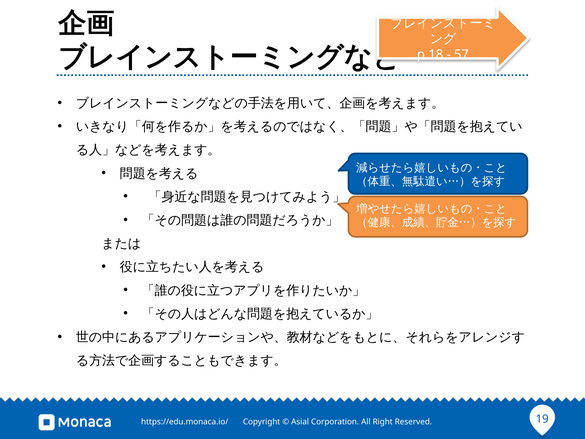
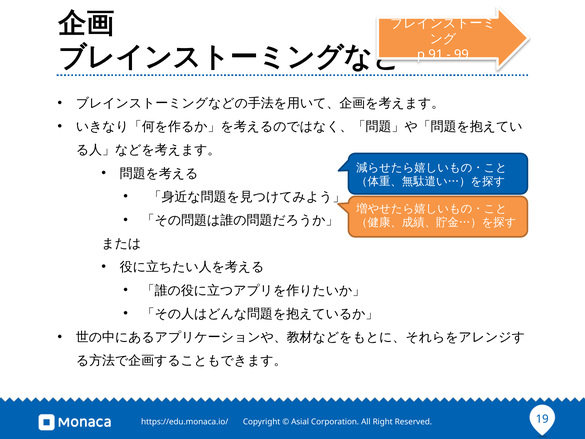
p.18: p.18 -> p.91
57: 57 -> 99
